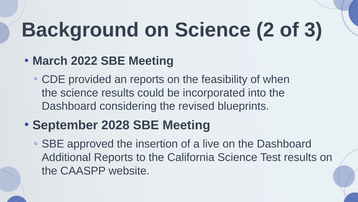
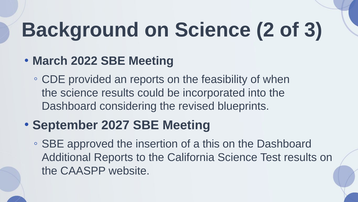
2028: 2028 -> 2027
live: live -> this
